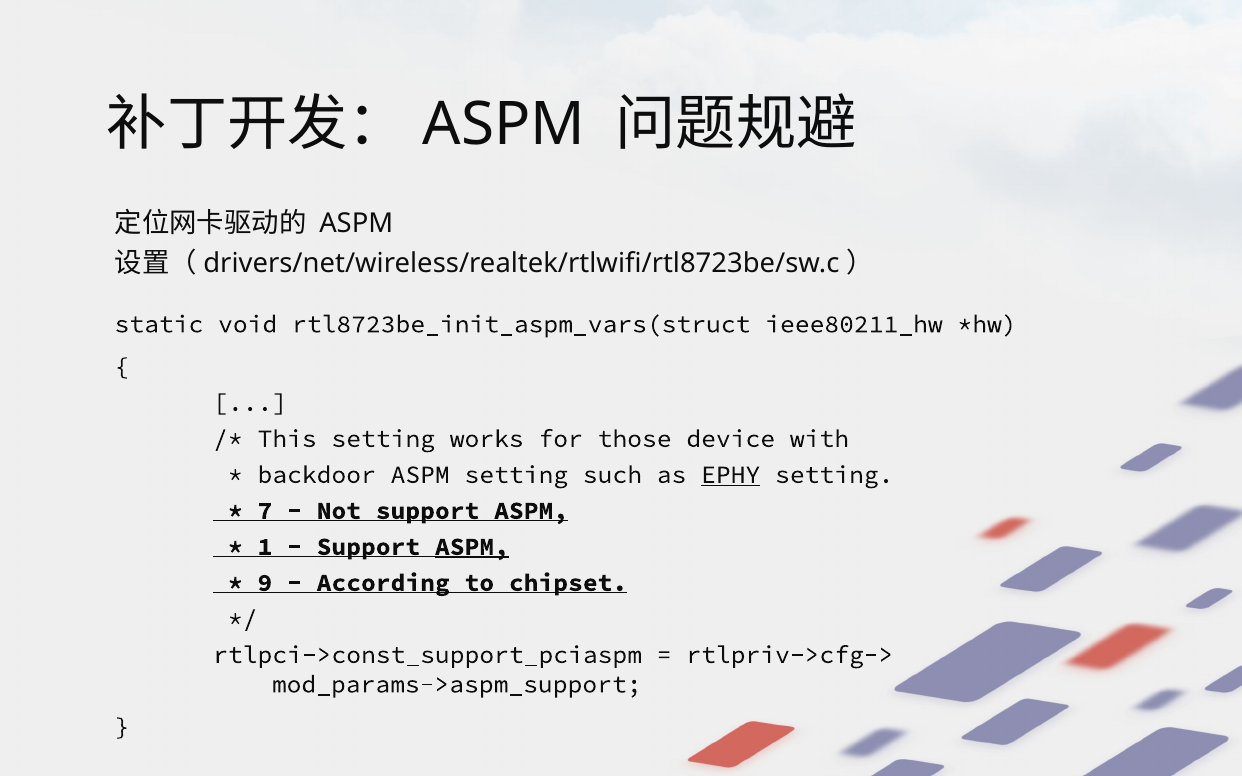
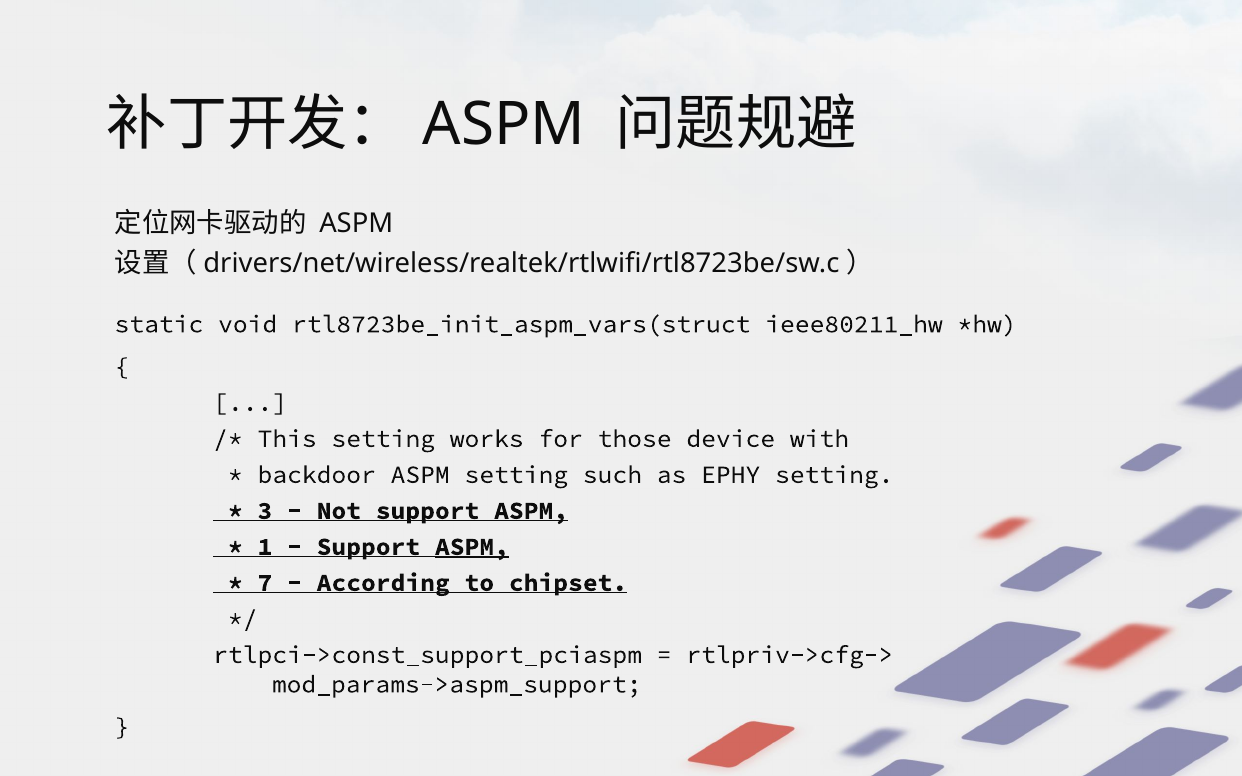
EPHY underline: present -> none
7: 7 -> 3
9: 9 -> 7
